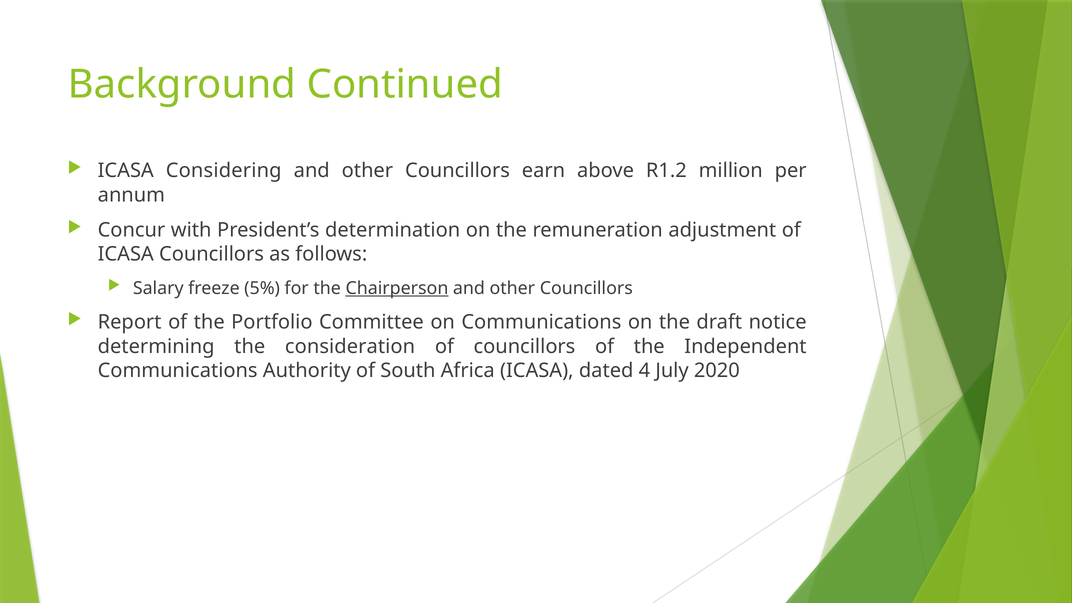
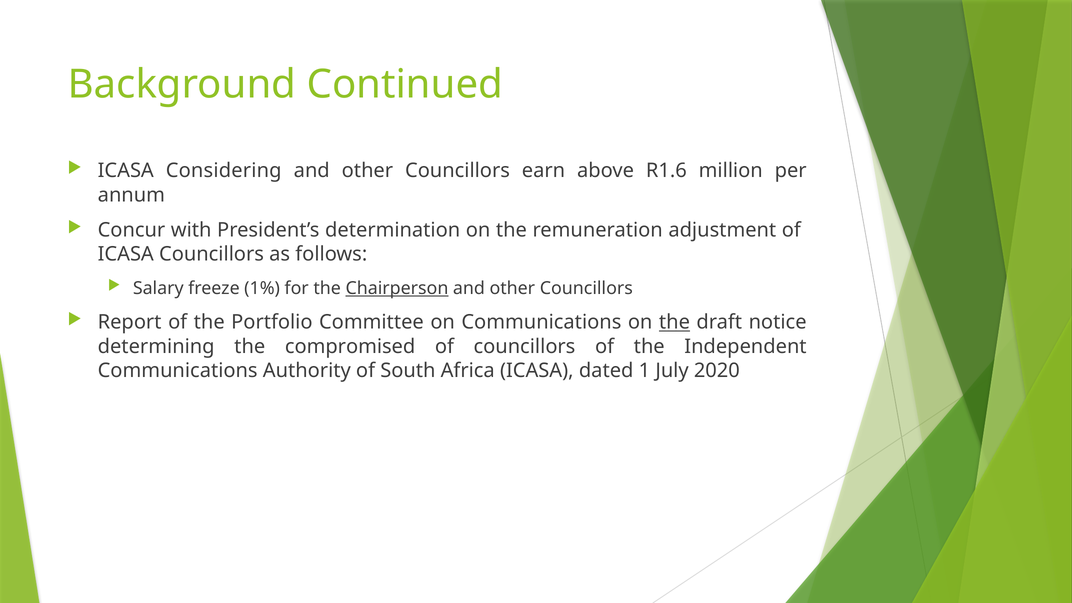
R1.2: R1.2 -> R1.6
5%: 5% -> 1%
the at (674, 322) underline: none -> present
consideration: consideration -> compromised
4: 4 -> 1
